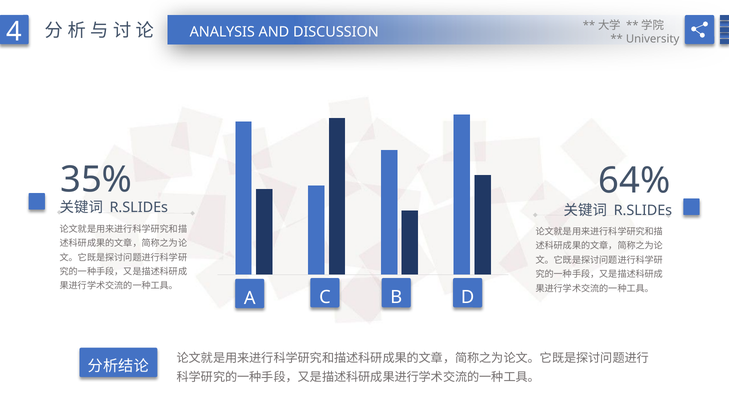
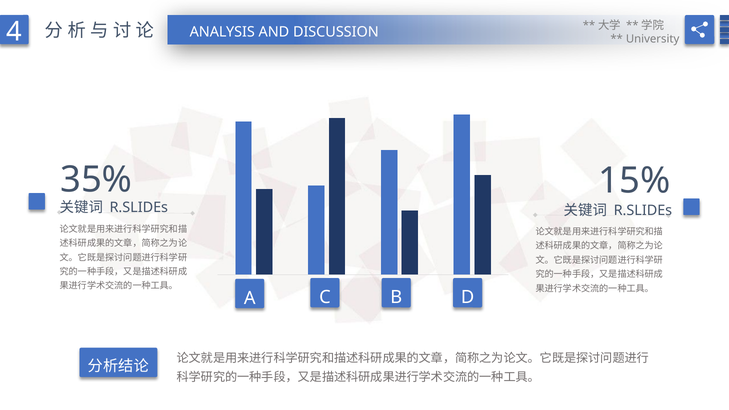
64%: 64% -> 15%
